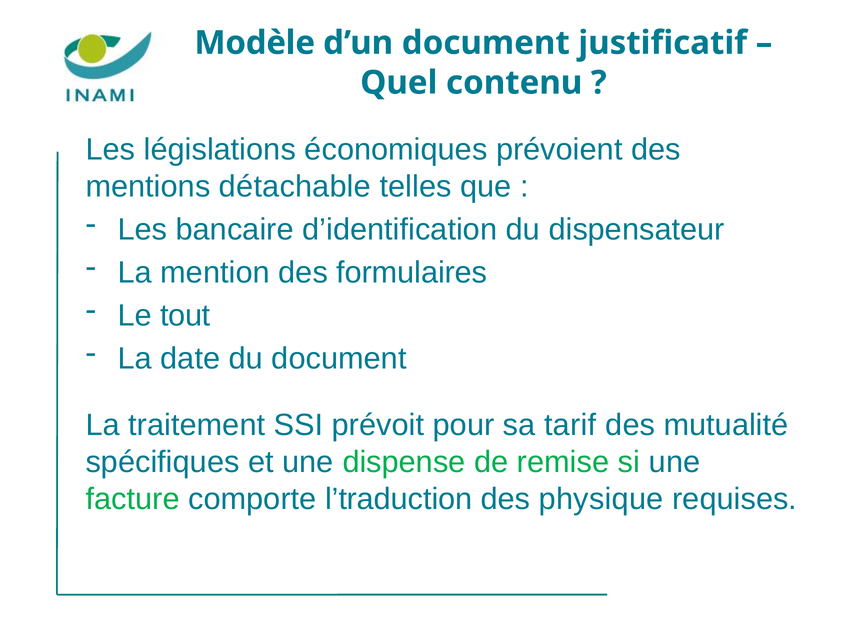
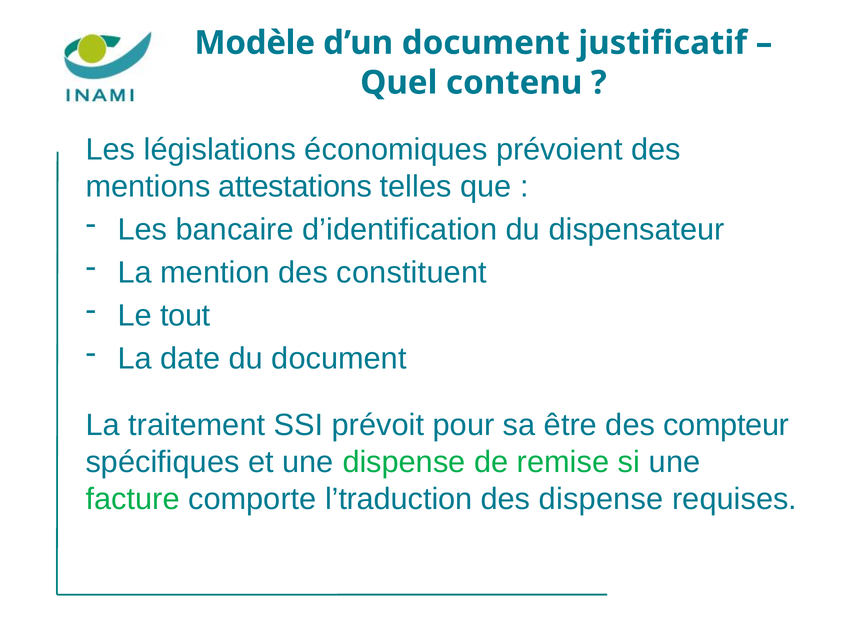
détachable: détachable -> attestations
formulaires: formulaires -> constituent
tarif: tarif -> être
mutualité: mutualité -> compteur
des physique: physique -> dispense
